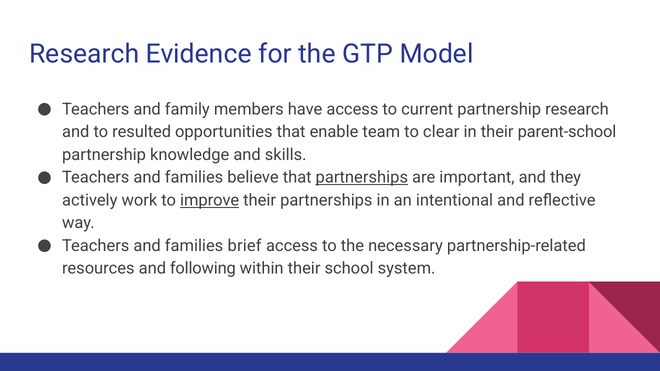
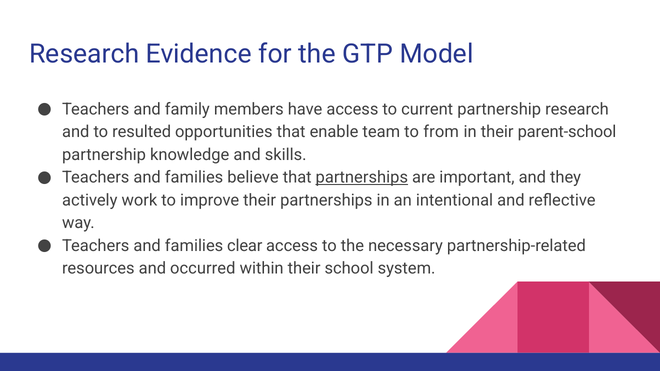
clear: clear -> from
improve underline: present -> none
brief: brief -> clear
following: following -> occurred
